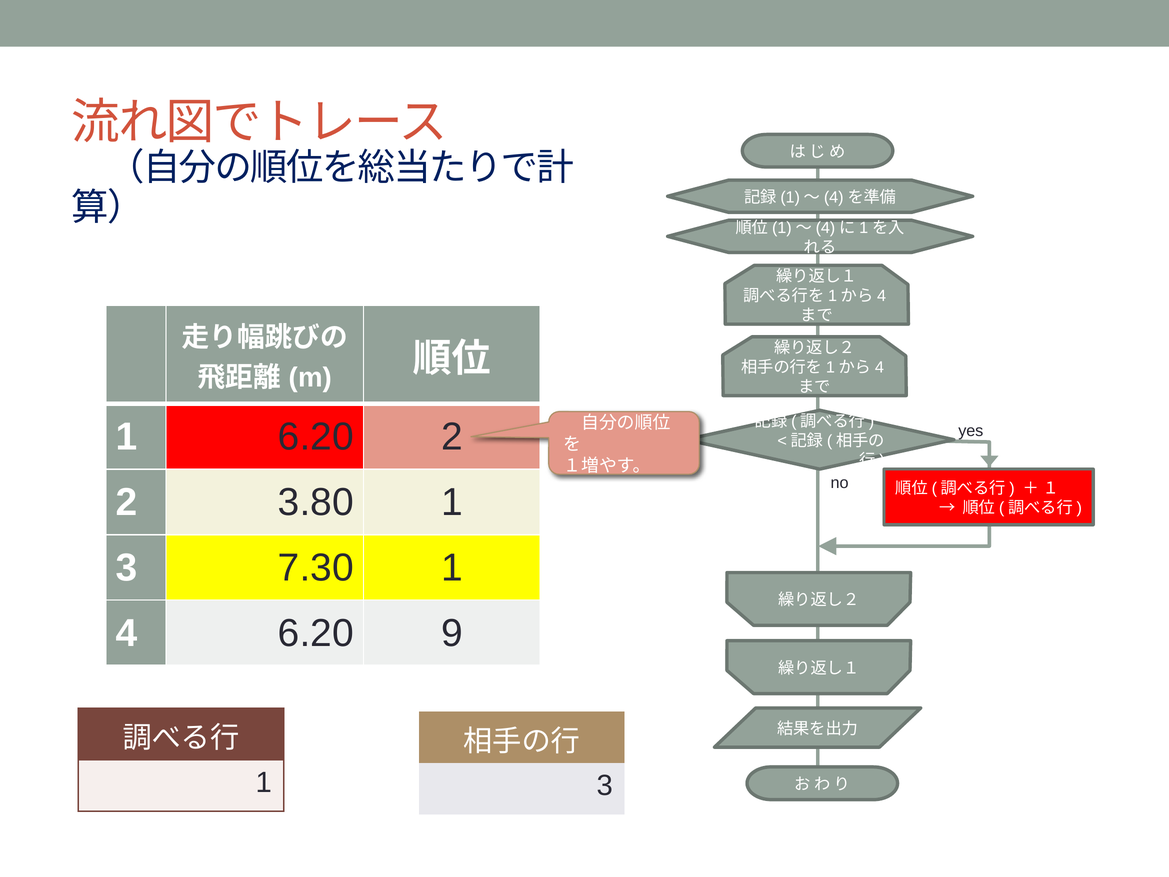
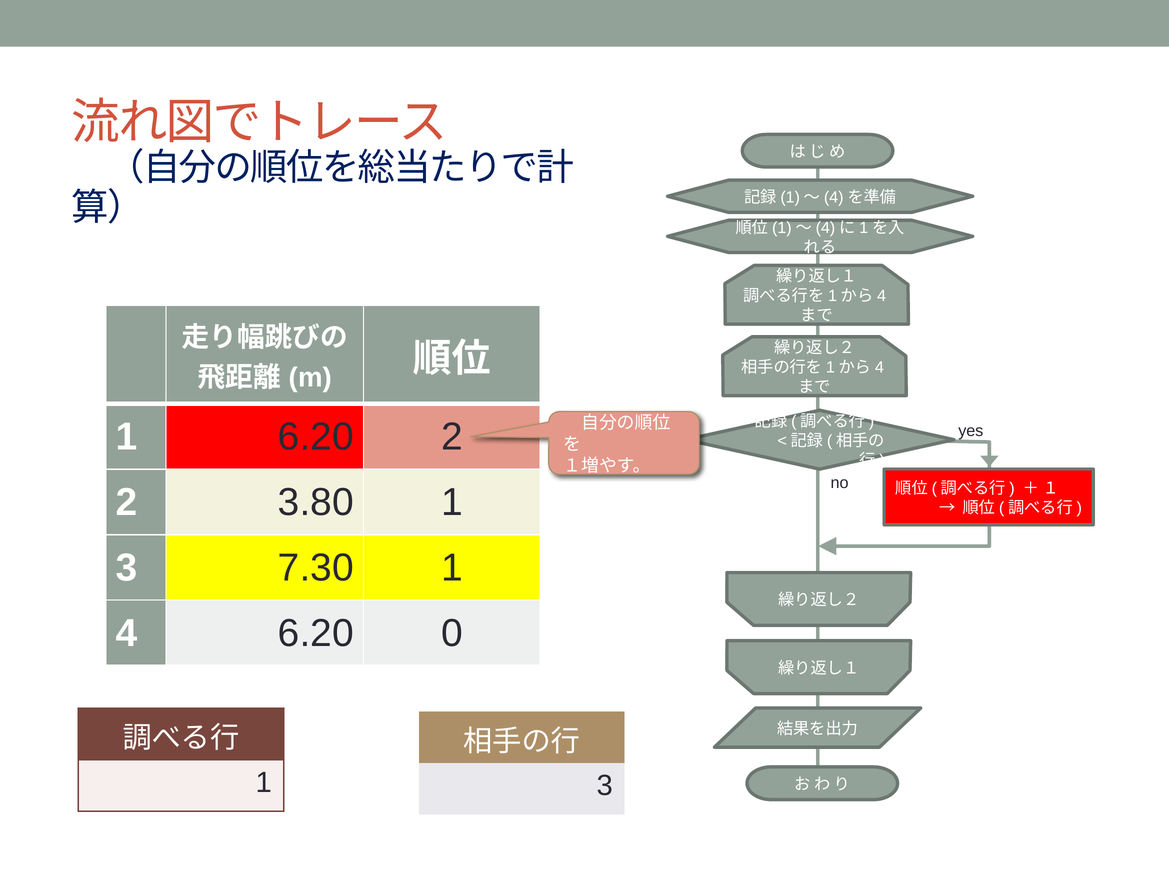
9: 9 -> 0
